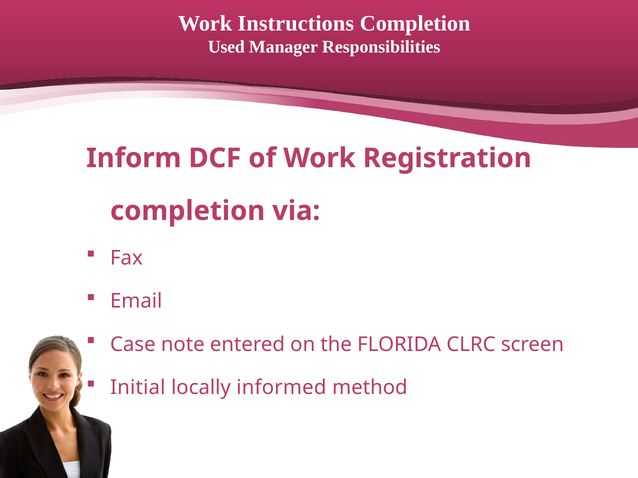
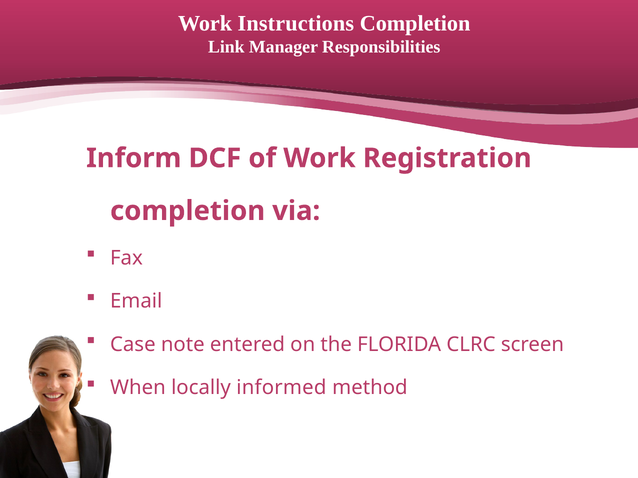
Used: Used -> Link
Initial: Initial -> When
